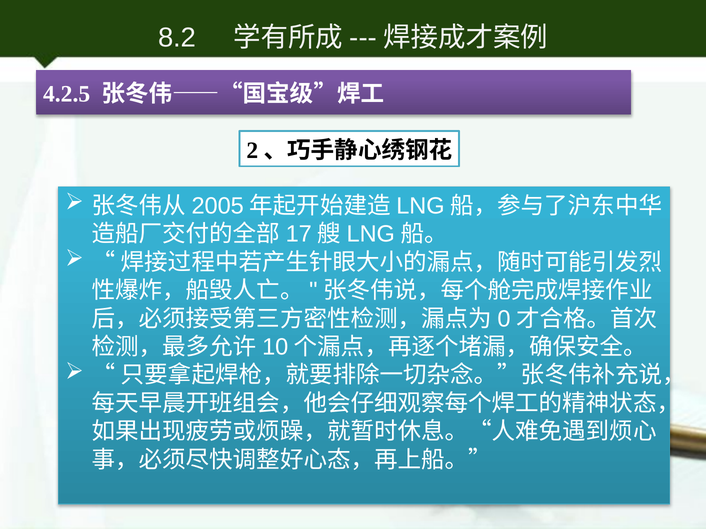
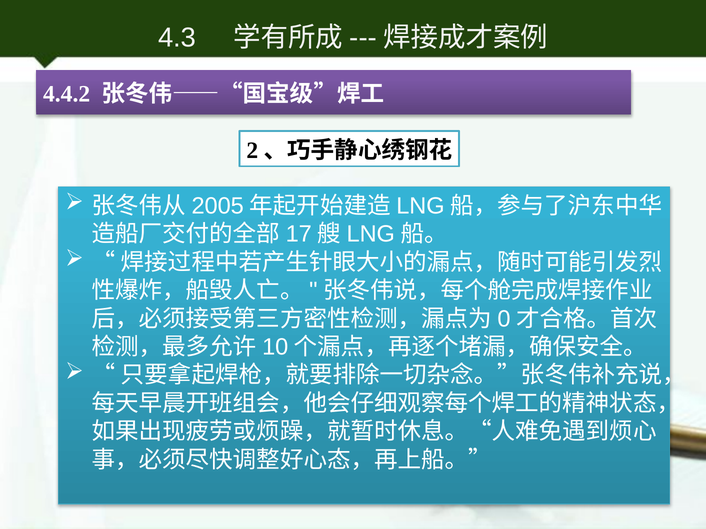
8.2: 8.2 -> 4.3
4.2.5: 4.2.5 -> 4.4.2
